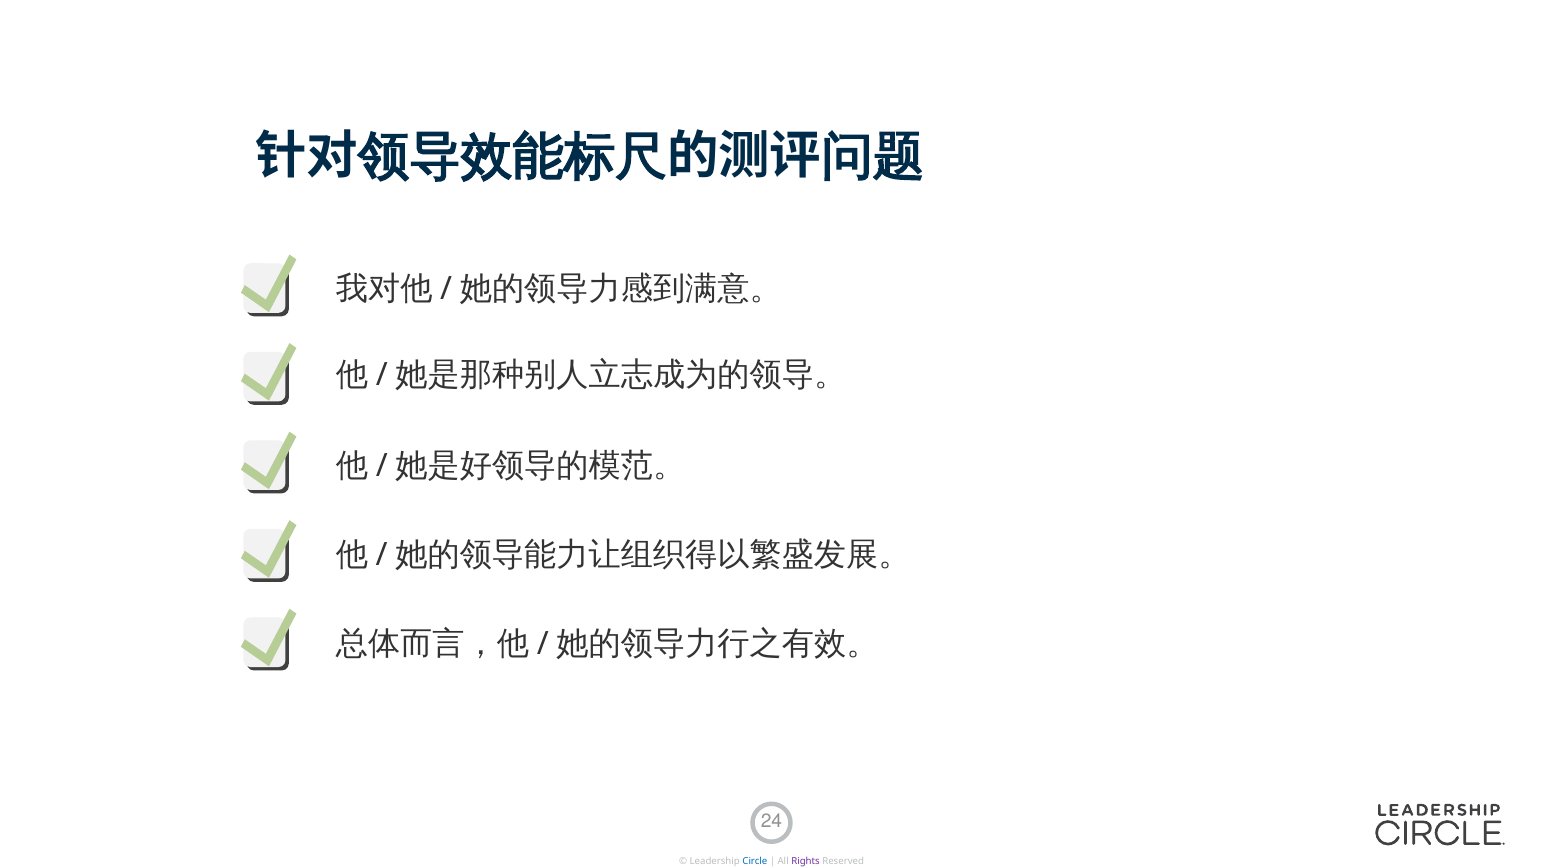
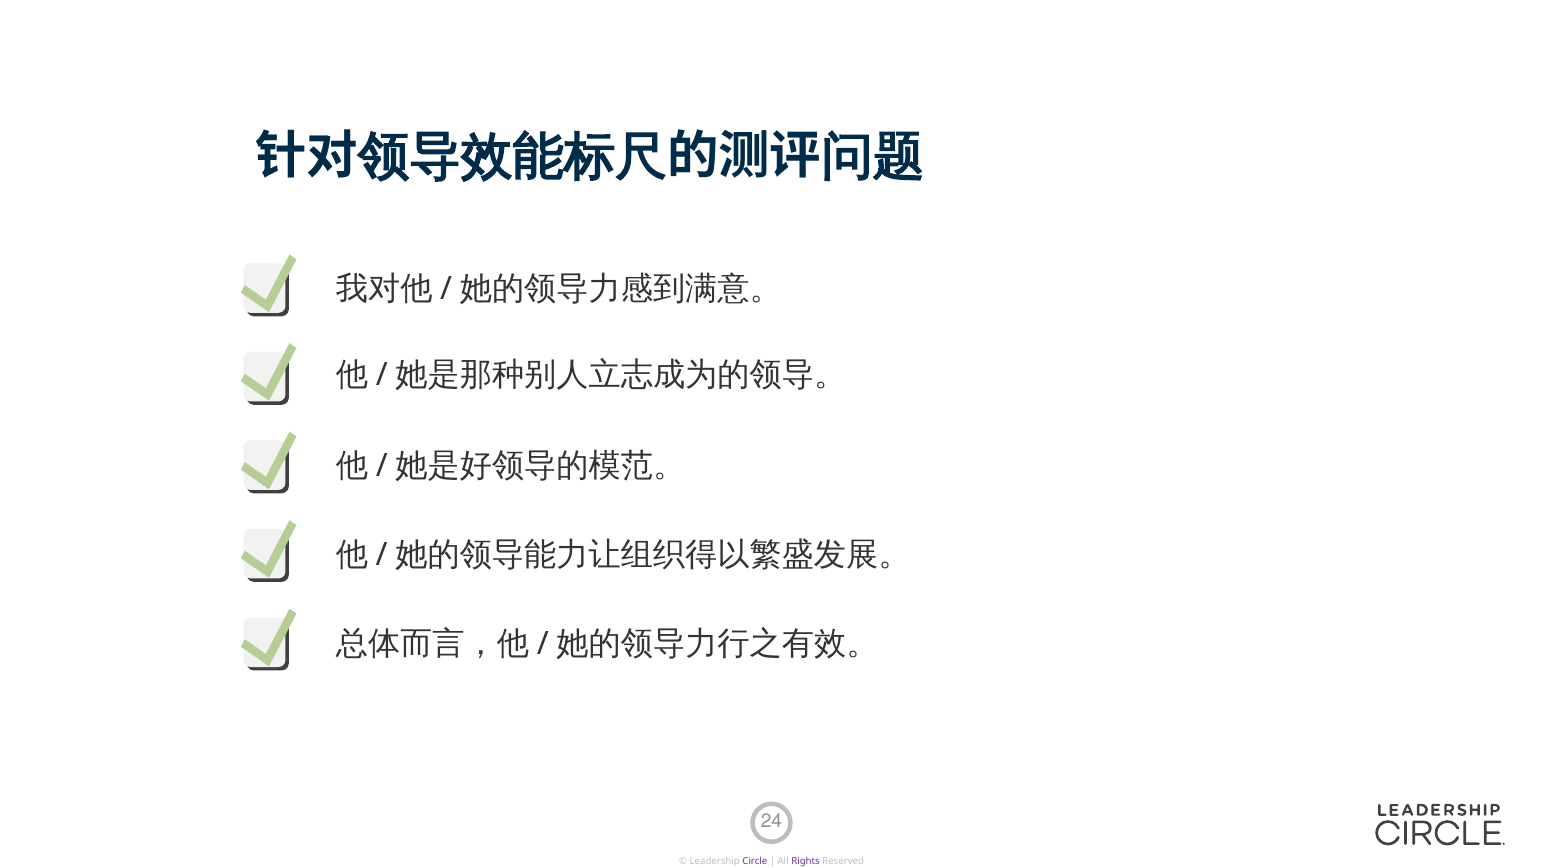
Circle colour: blue -> purple
